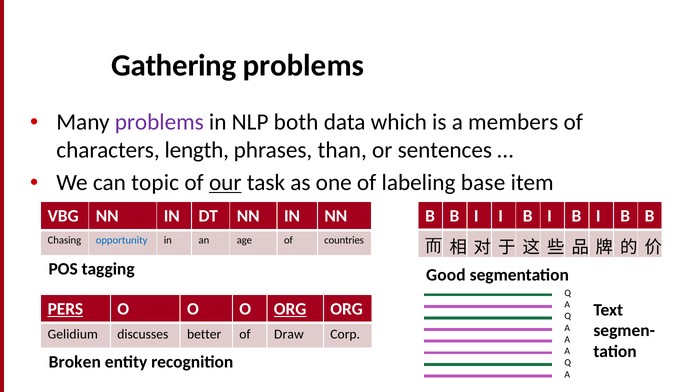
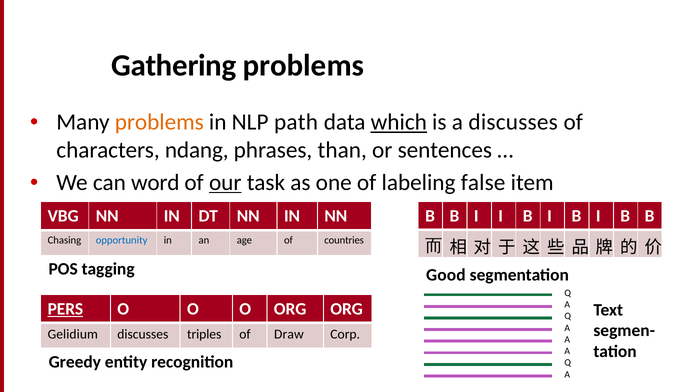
problems at (159, 122) colour: purple -> orange
both: both -> path
which underline: none -> present
a members: members -> discusses
length: length -> ndang
topic: topic -> word
base: base -> false
ORG at (290, 309) underline: present -> none
better: better -> triples
Broken: Broken -> Greedy
